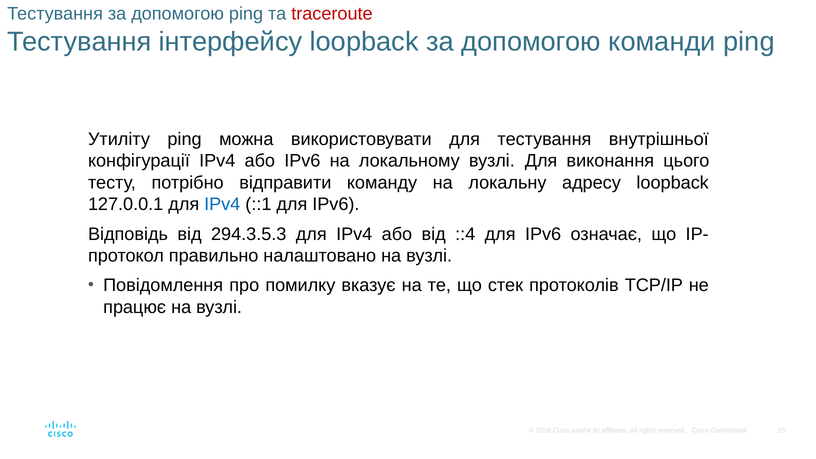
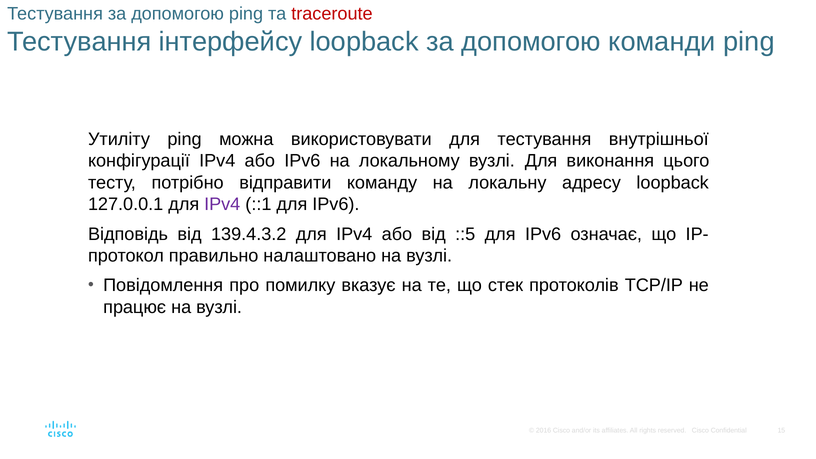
IPv4 at (222, 204) colour: blue -> purple
294.3.5.3: 294.3.5.3 -> 139.4.3.2
::4: ::4 -> ::5
